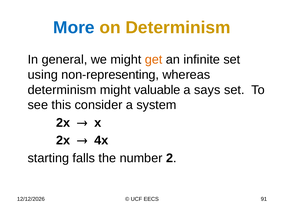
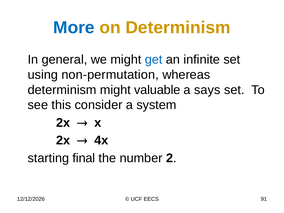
get colour: orange -> blue
non-representing: non-representing -> non-permutation
falls: falls -> final
